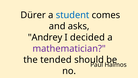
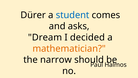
Andrey: Andrey -> Dream
mathematician colour: purple -> orange
tended: tended -> narrow
